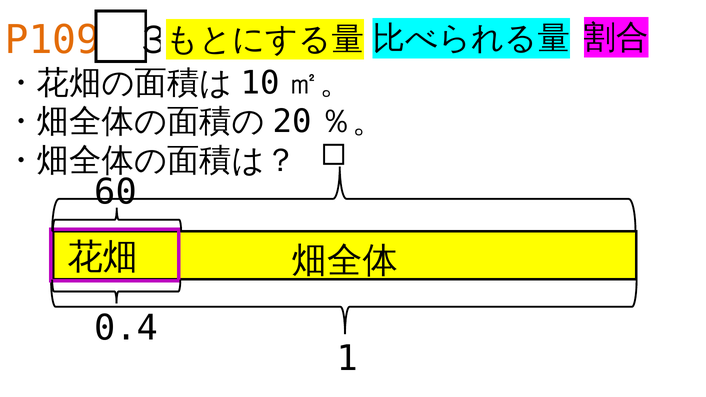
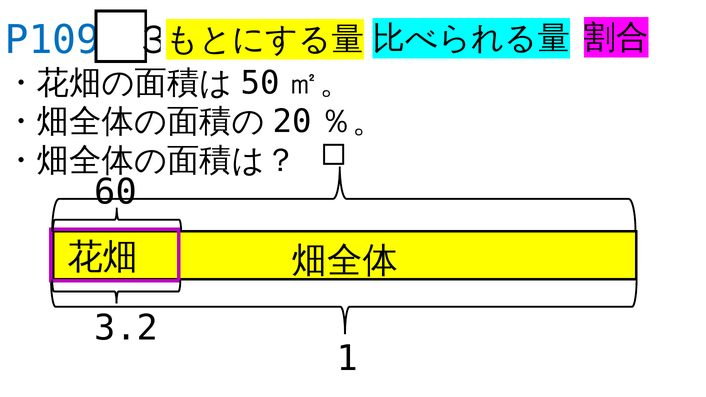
P109 colour: orange -> blue
10: 10 -> 50
0.4: 0.4 -> 3.2
